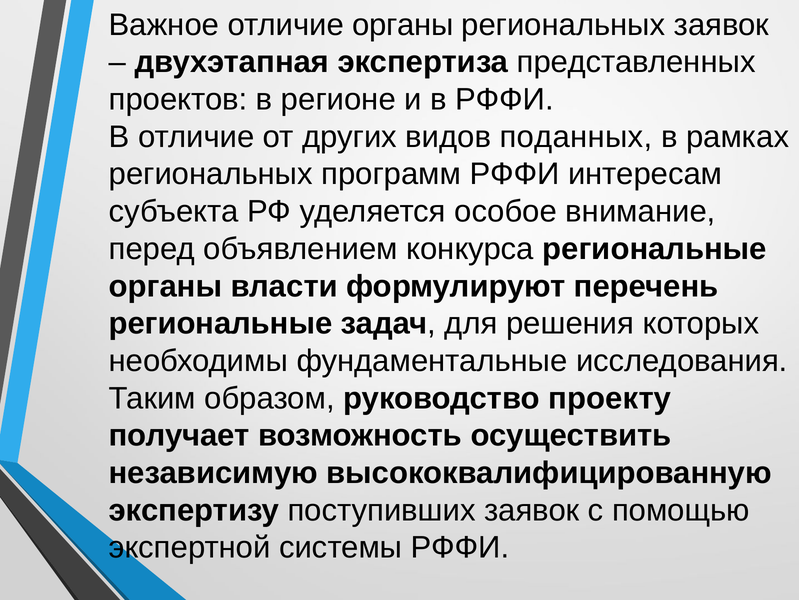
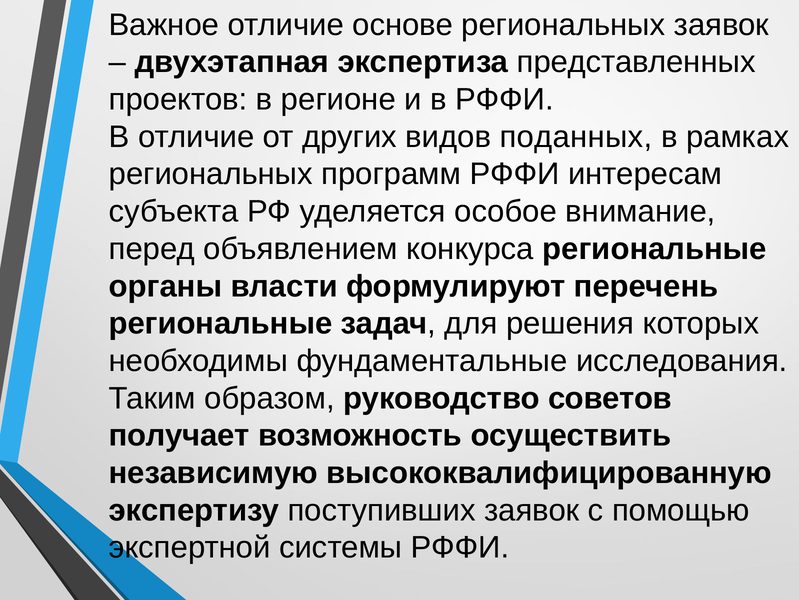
отличие органы: органы -> основе
проекту: проекту -> советов
